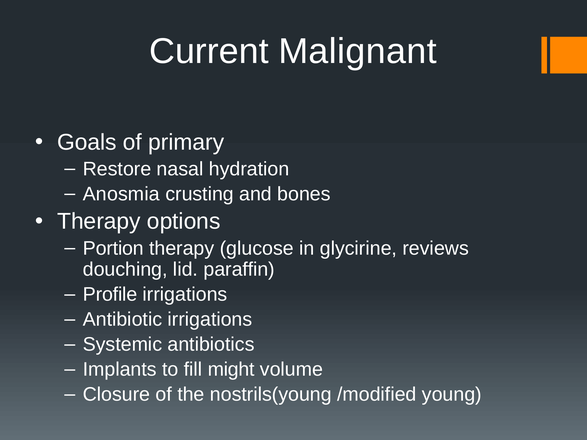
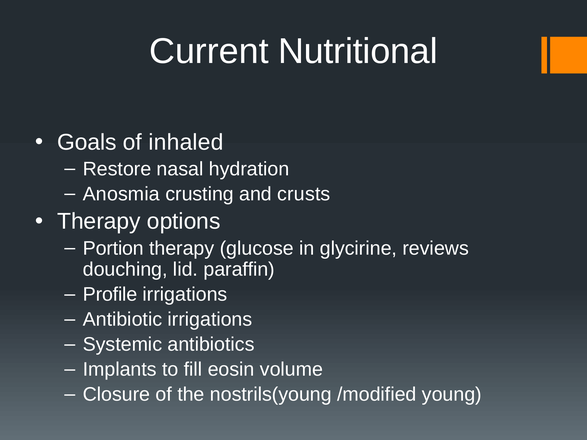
Malignant: Malignant -> Nutritional
primary: primary -> inhaled
bones: bones -> crusts
might: might -> eosin
